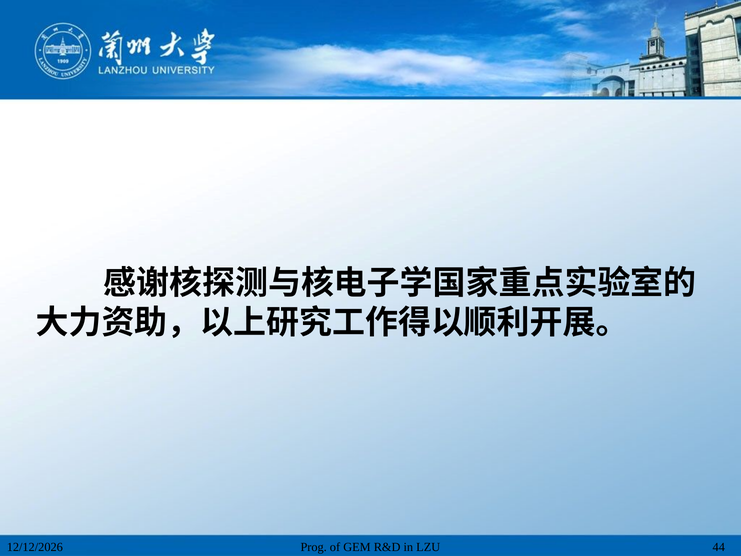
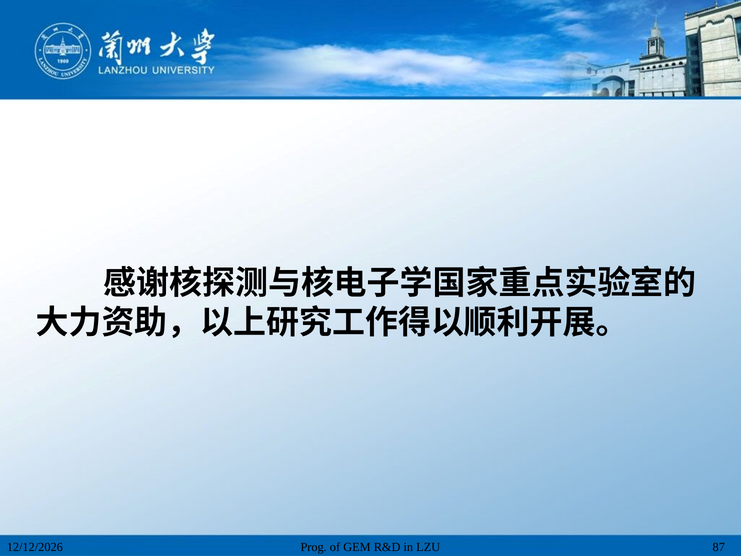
44: 44 -> 87
